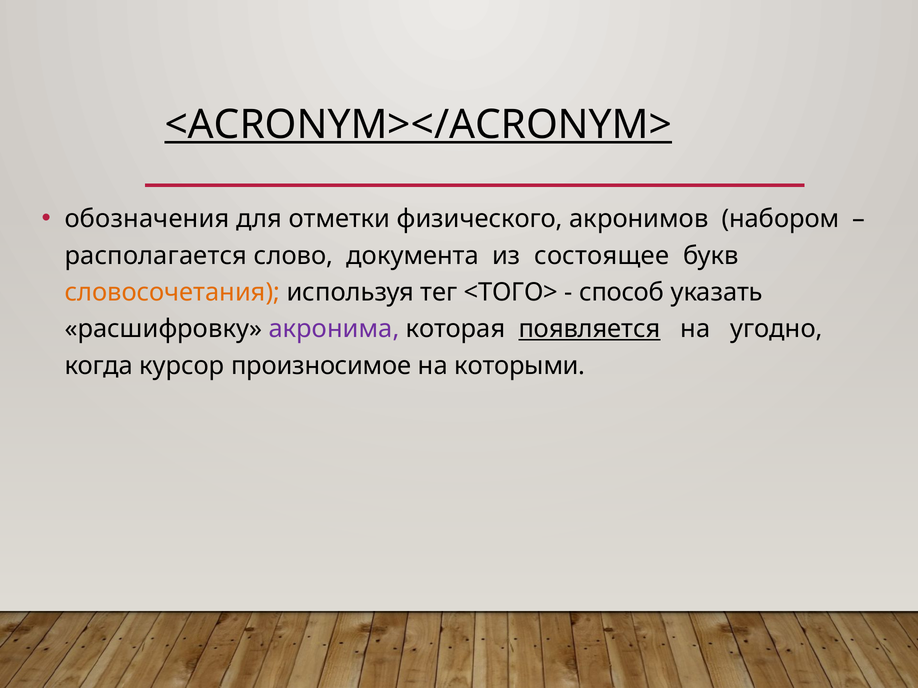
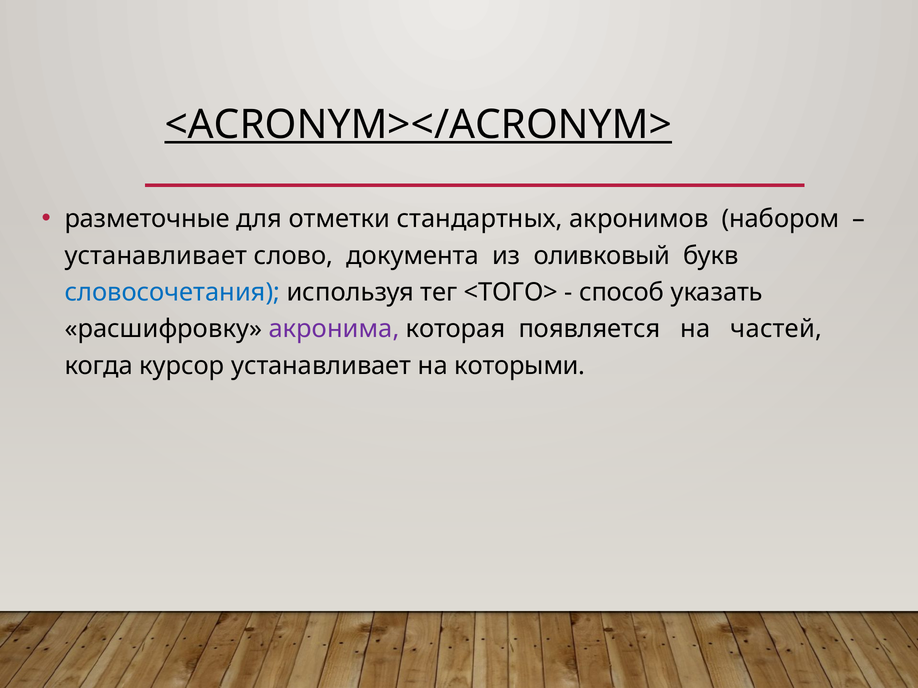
обозначения: обозначения -> разметочные
физического: физического -> стандартных
располагается at (156, 256): располагается -> устанавливает
состоящее: состоящее -> оливковый
словосочетания colour: orange -> blue
появляется underline: present -> none
угодно: угодно -> частей
курсор произносимое: произносимое -> устанавливает
